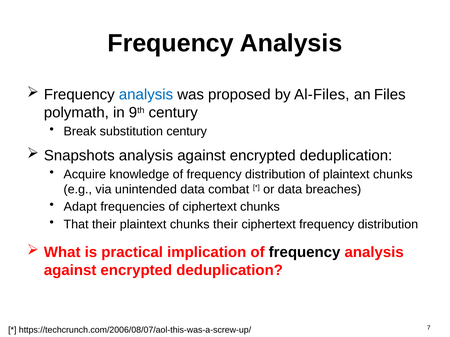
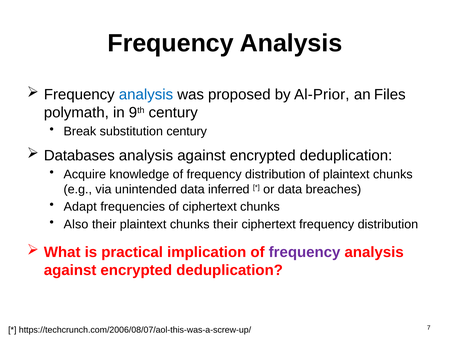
Al-Files: Al-Files -> Al-Prior
Snapshots: Snapshots -> Databases
combat: combat -> inferred
That: That -> Also
frequency at (305, 253) colour: black -> purple
